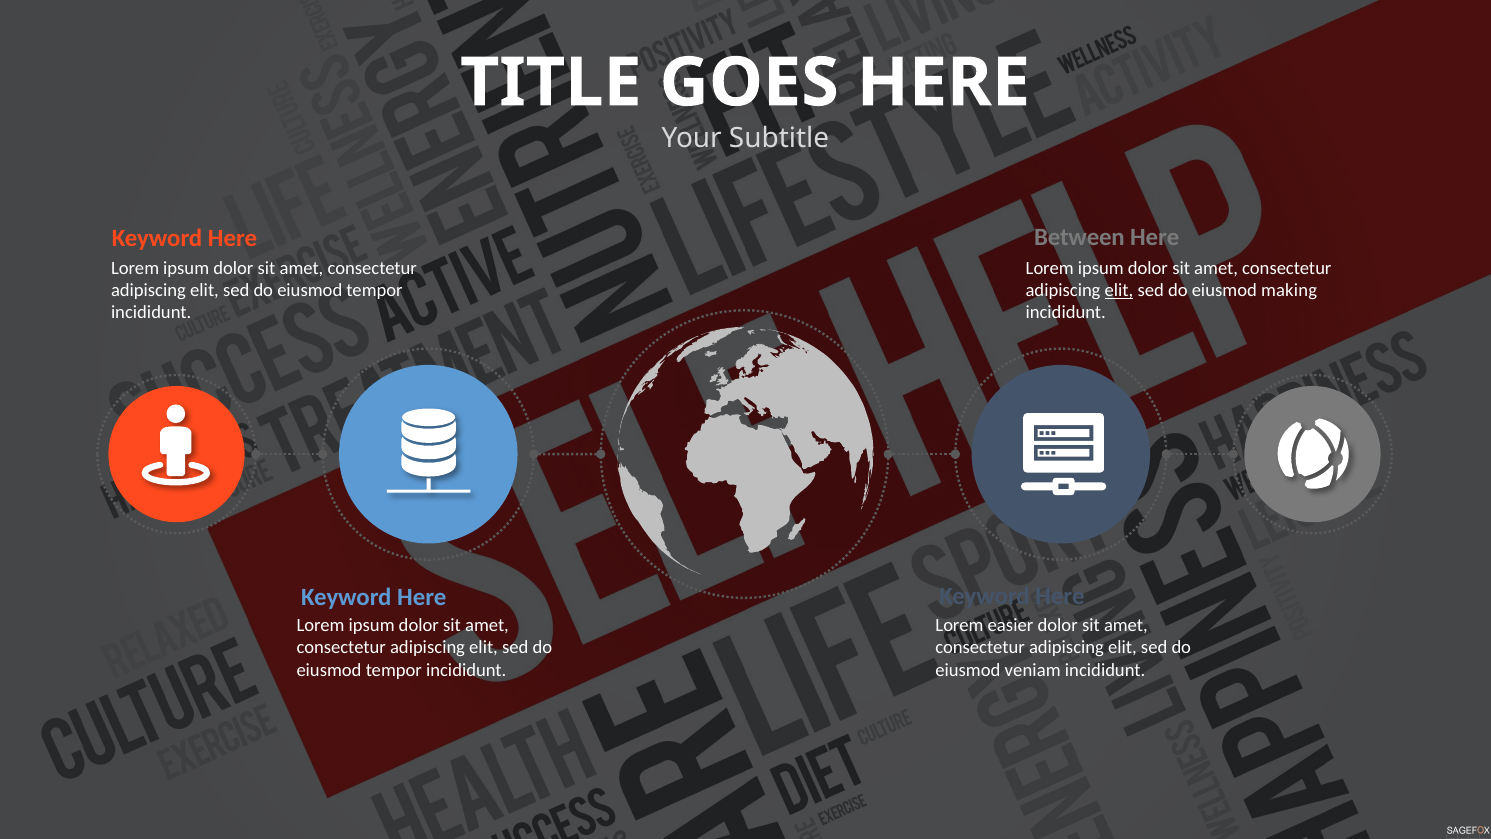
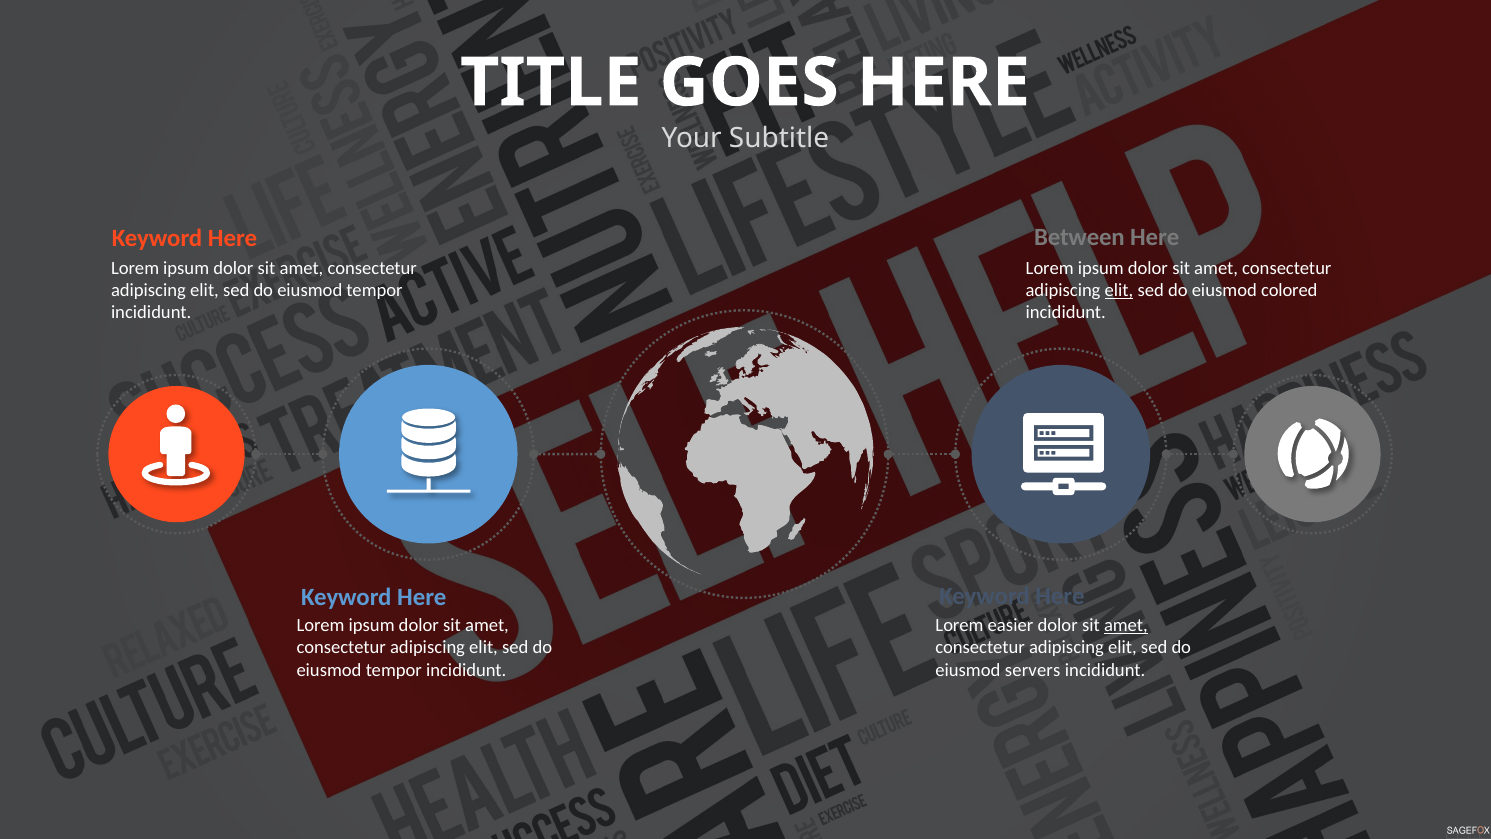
making: making -> colored
amet at (1126, 625) underline: none -> present
veniam: veniam -> servers
